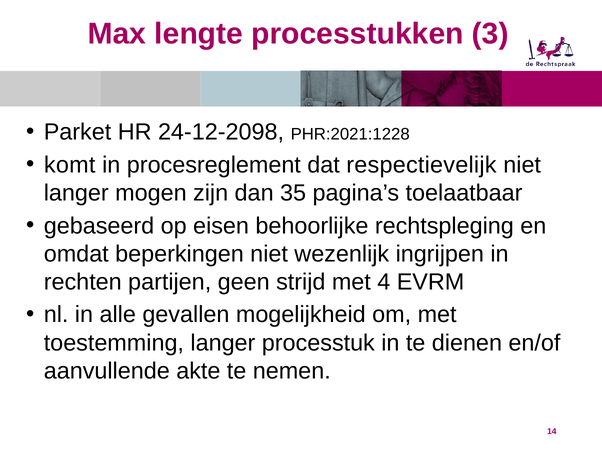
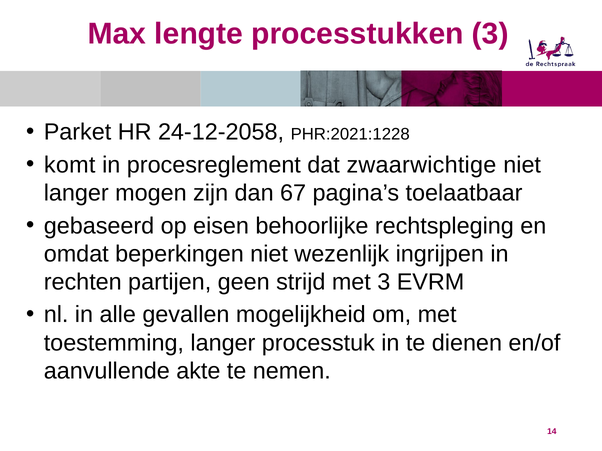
24-12-2098: 24-12-2098 -> 24-12-2058
respectievelijk: respectievelijk -> zwaarwichtige
35: 35 -> 67
met 4: 4 -> 3
